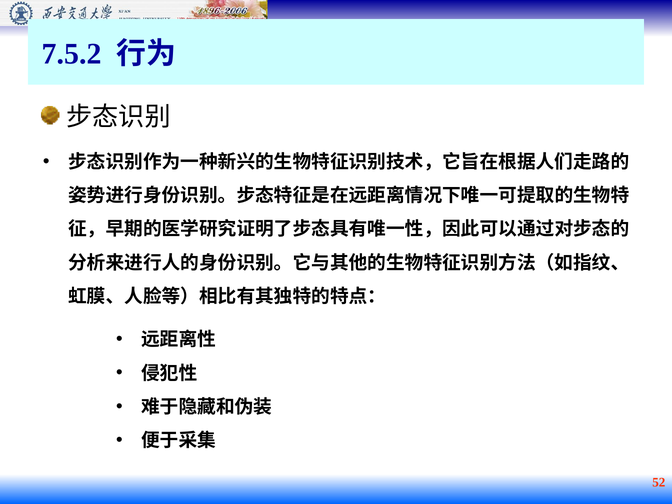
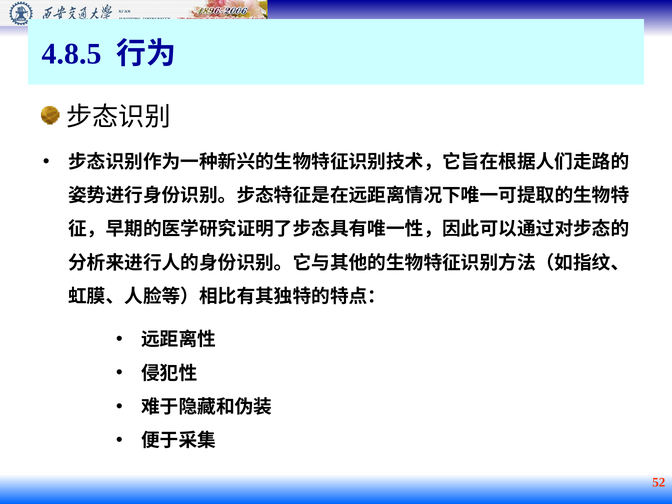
7.5.2: 7.5.2 -> 4.8.5
